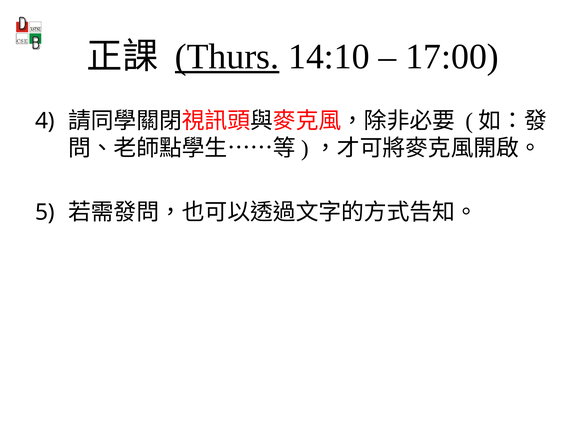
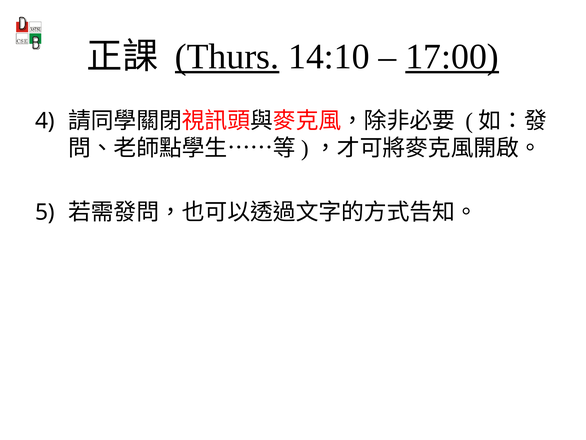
17:00 underline: none -> present
